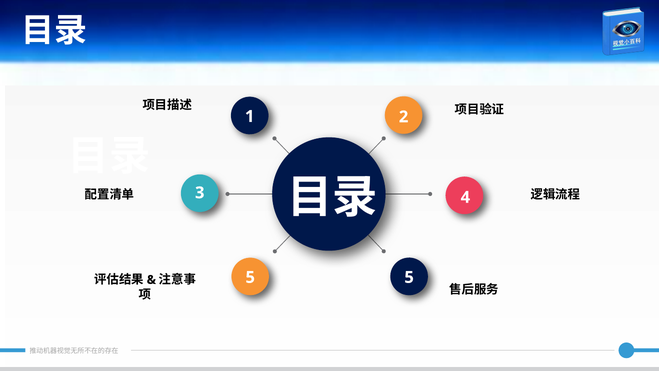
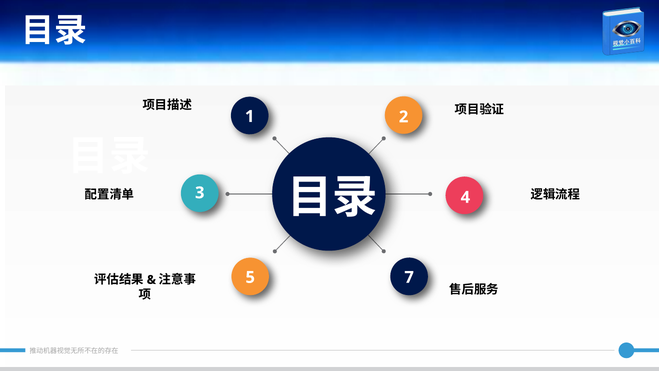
5 5: 5 -> 7
